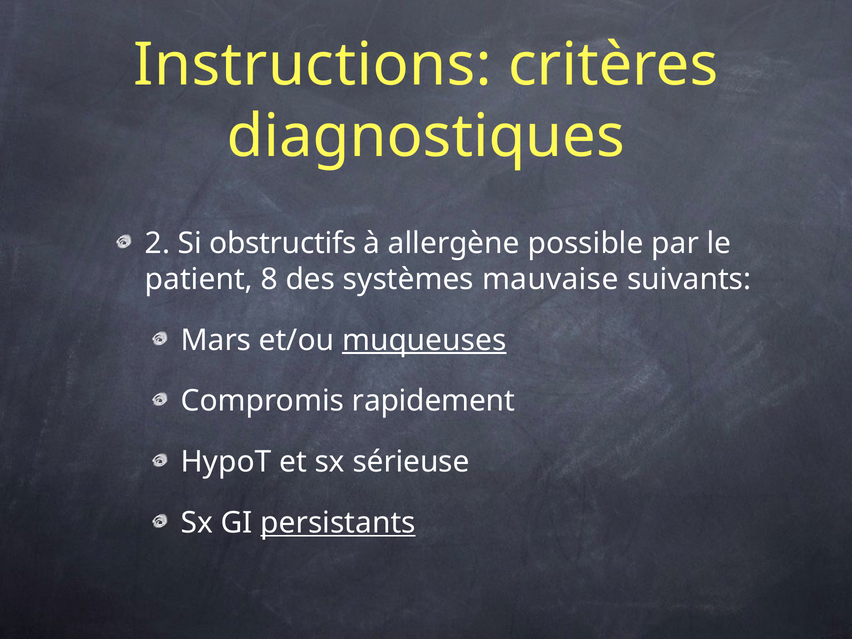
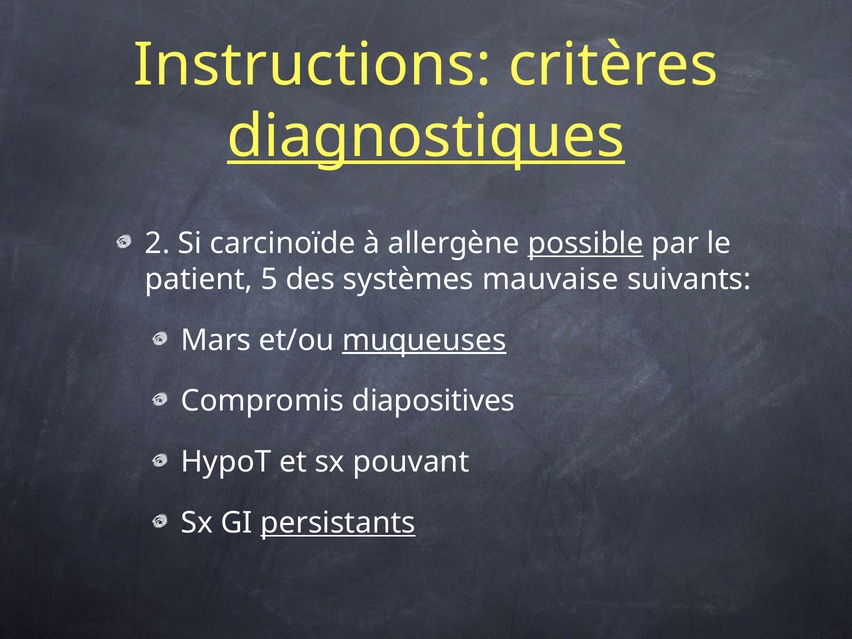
diagnostiques underline: none -> present
obstructifs: obstructifs -> carcinoïde
possible underline: none -> present
8: 8 -> 5
rapidement: rapidement -> diapositives
sérieuse: sérieuse -> pouvant
